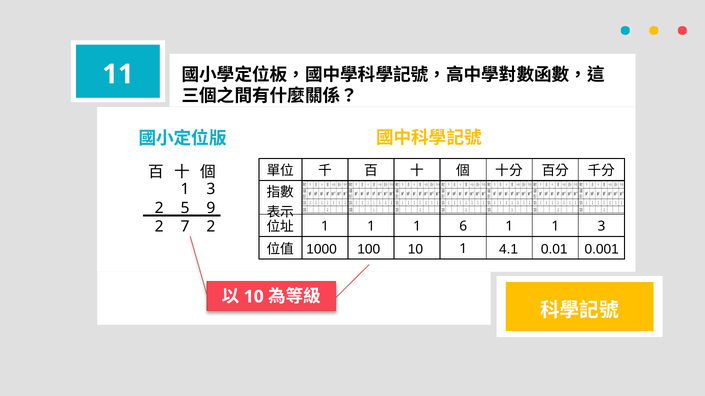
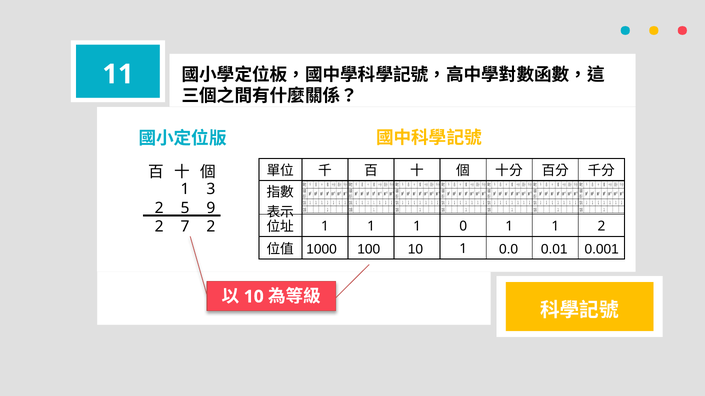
6: 6 -> 0
1 1 3: 3 -> 2
4.1: 4.1 -> 0.0
